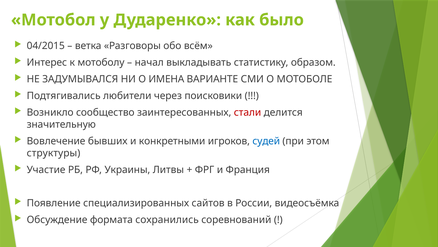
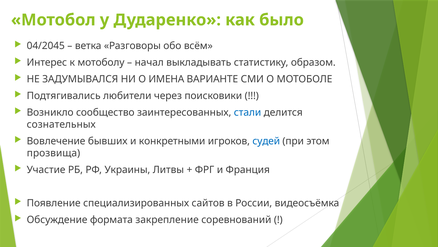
04/2015: 04/2015 -> 04/2045
стали colour: red -> blue
значительную: значительную -> сознательных
структуры: структуры -> прозвища
сохранились: сохранились -> закрепление
